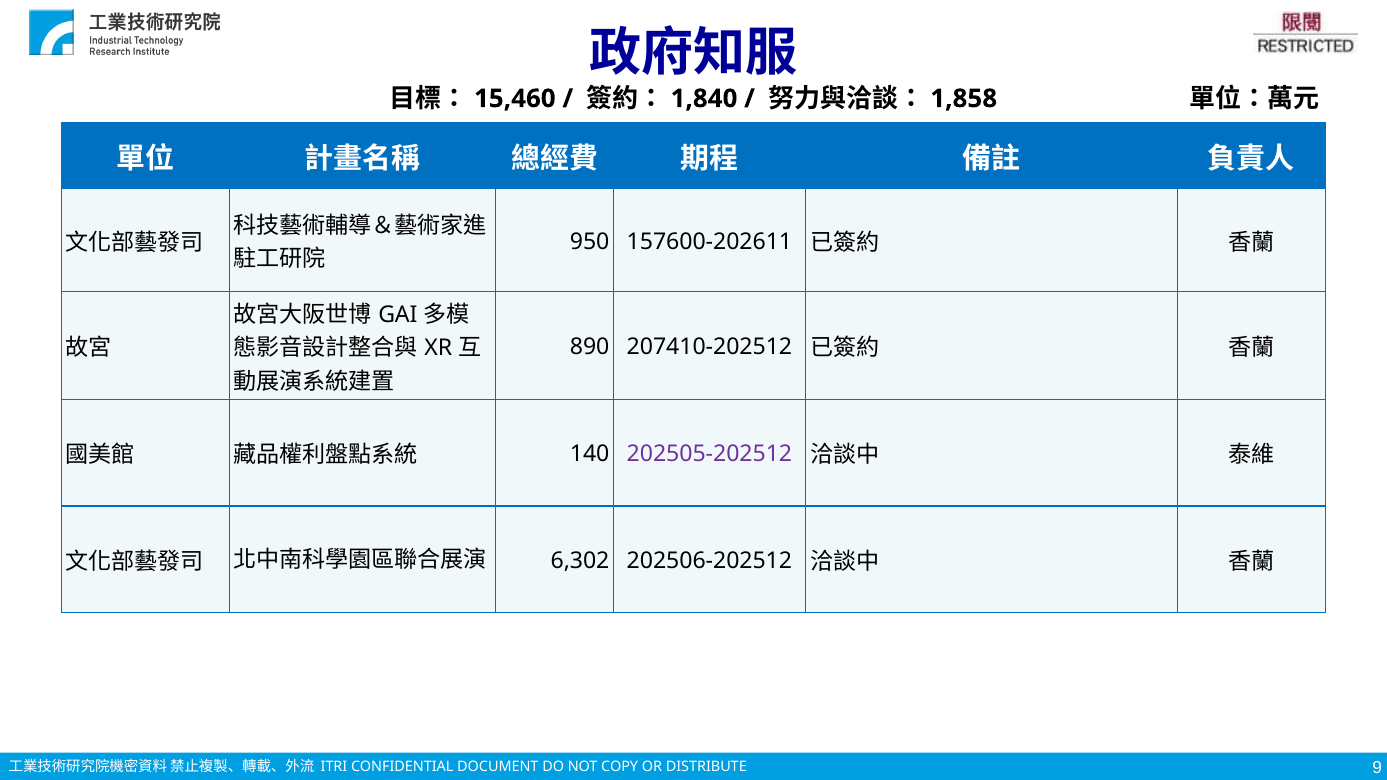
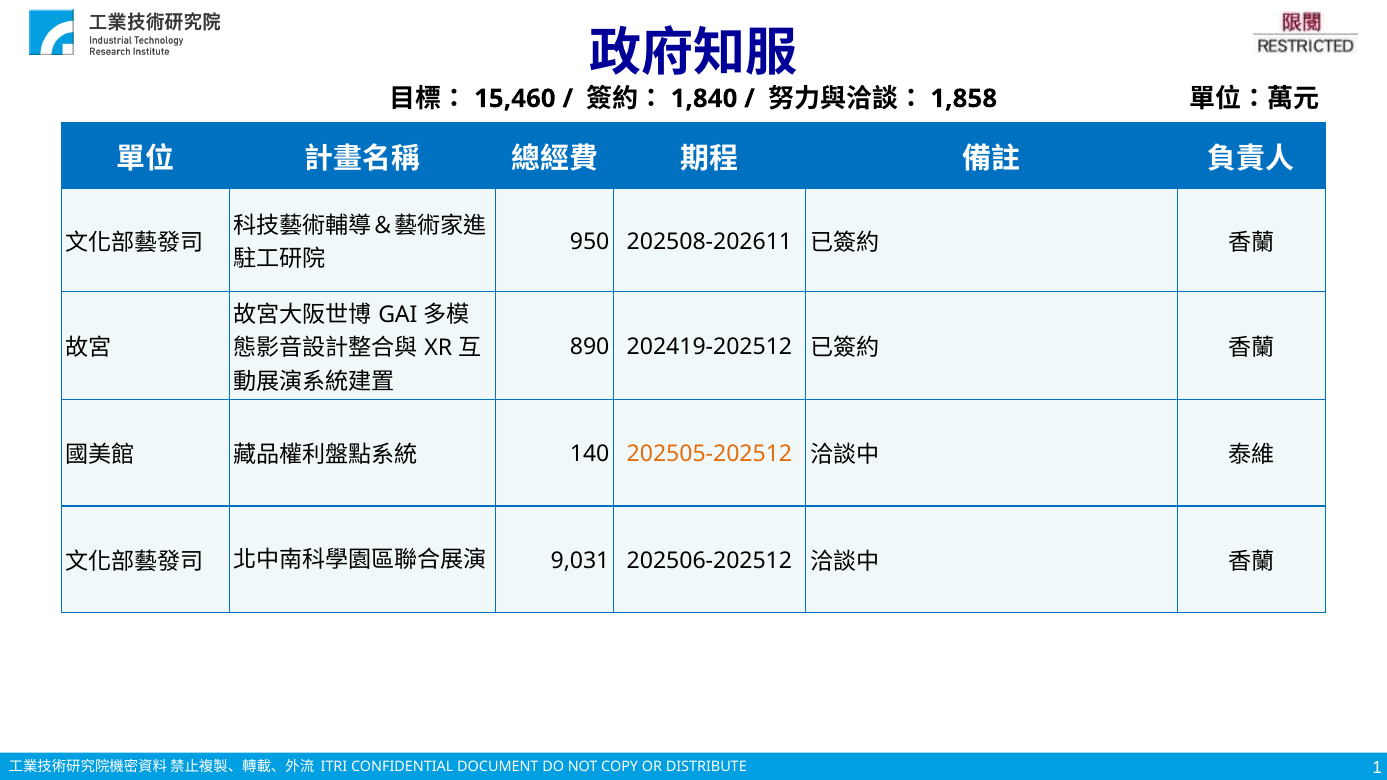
157600-202611: 157600-202611 -> 202508-202611
207410-202512: 207410-202512 -> 202419-202512
202505-202512 colour: purple -> orange
6,302: 6,302 -> 9,031
9: 9 -> 1
